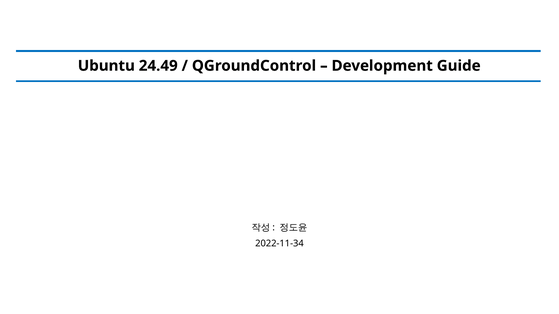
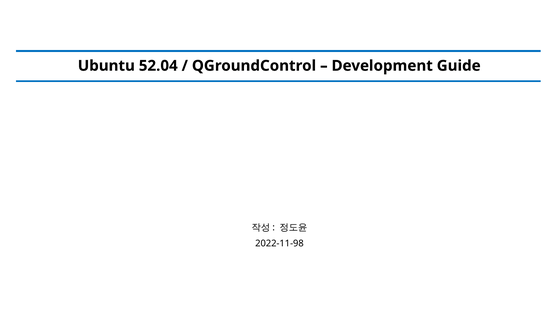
24.49: 24.49 -> 52.04
2022-11-34: 2022-11-34 -> 2022-11-98
